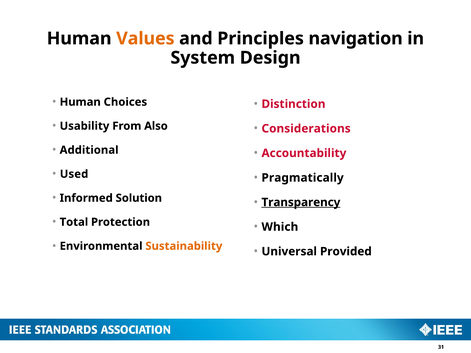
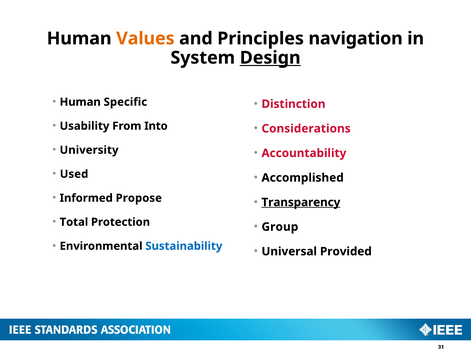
Design underline: none -> present
Choices: Choices -> Specific
Also: Also -> Into
Additional: Additional -> University
Pragmatically: Pragmatically -> Accomplished
Solution: Solution -> Propose
Which: Which -> Group
Sustainability colour: orange -> blue
